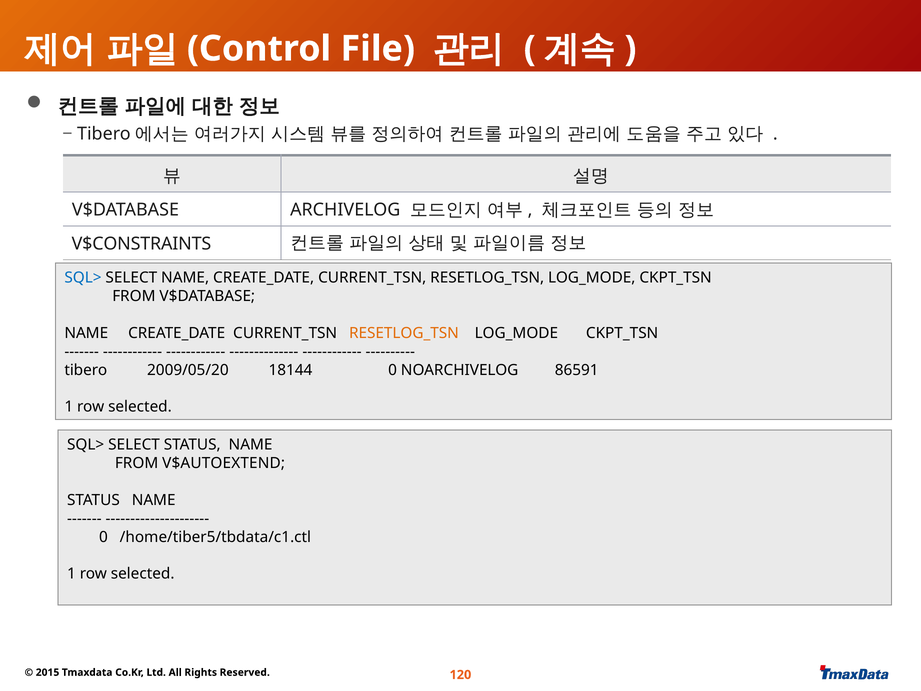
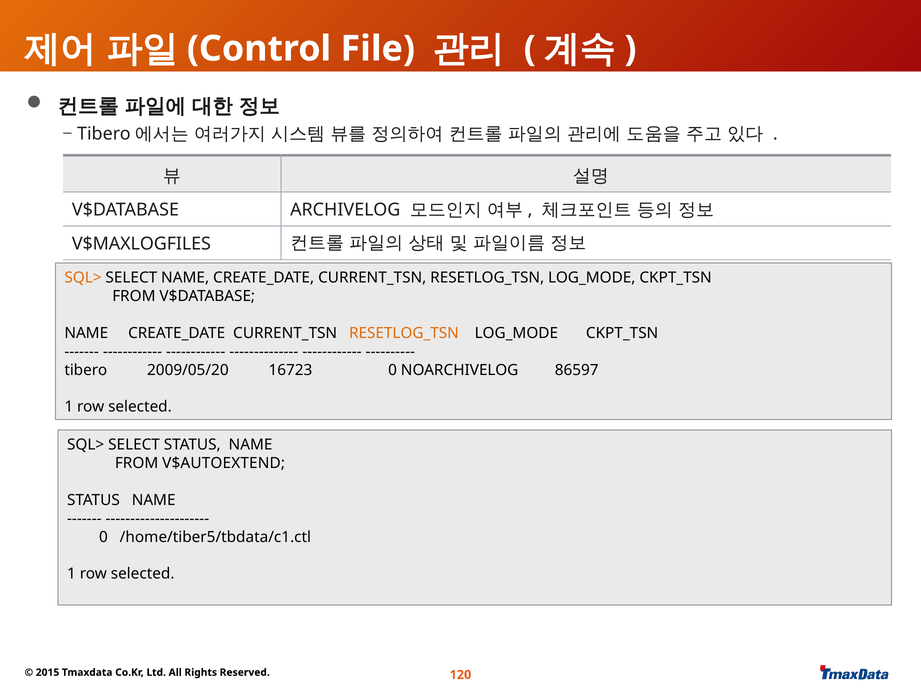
V$CONSTRAINTS: V$CONSTRAINTS -> V$MAXLOGFILES
SQL> at (83, 278) colour: blue -> orange
18144: 18144 -> 16723
86591: 86591 -> 86597
